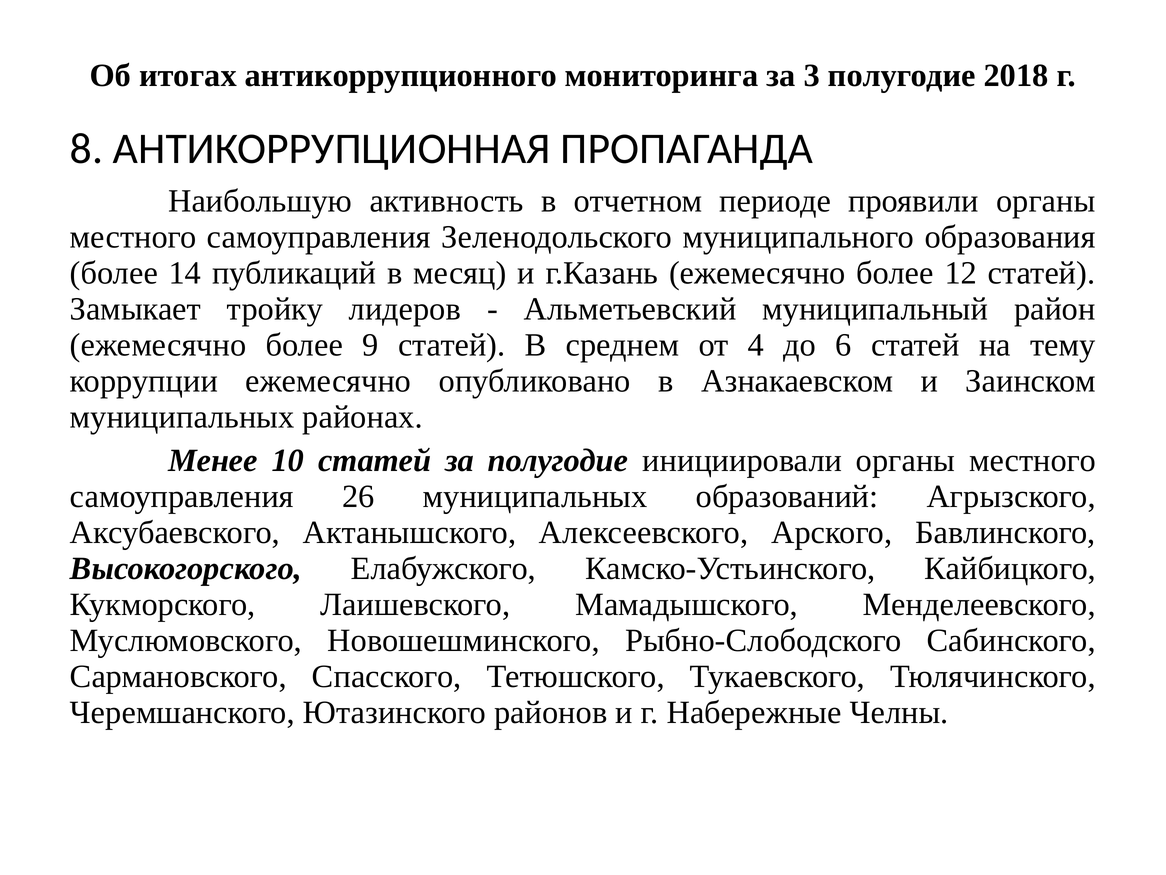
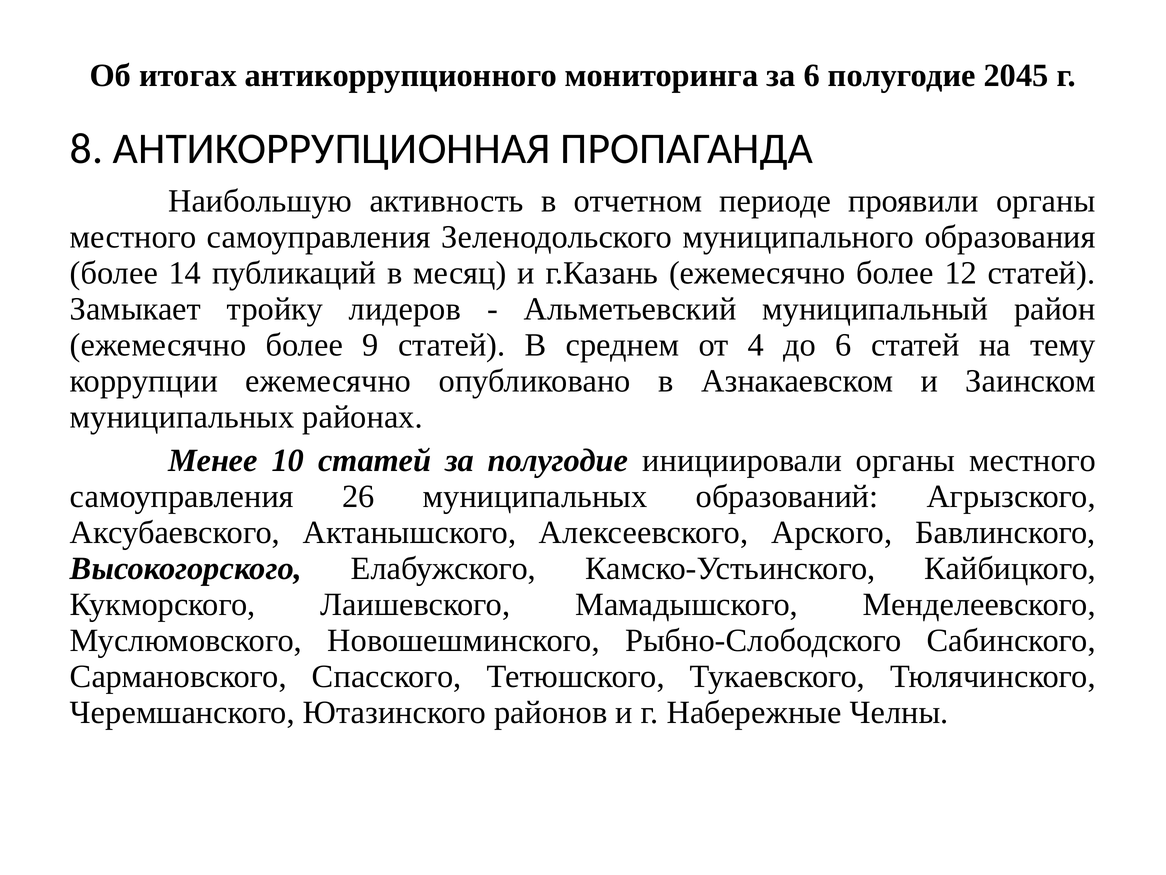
за 3: 3 -> 6
2018: 2018 -> 2045
